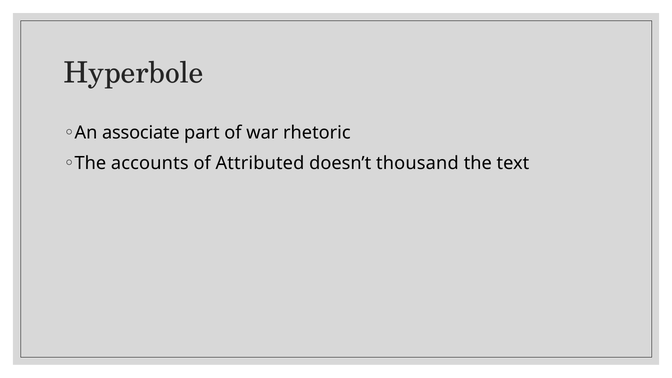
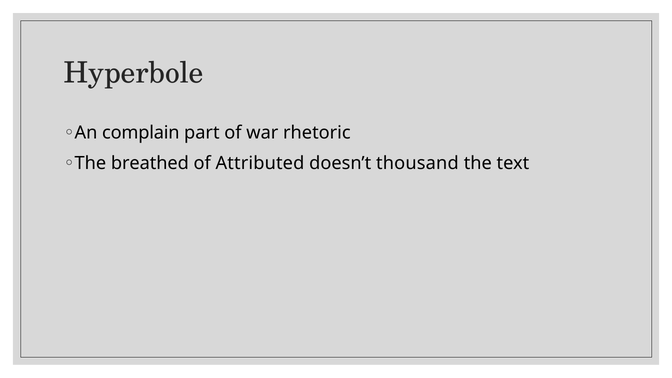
associate: associate -> complain
accounts: accounts -> breathed
